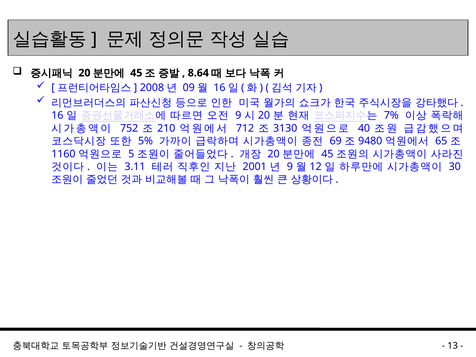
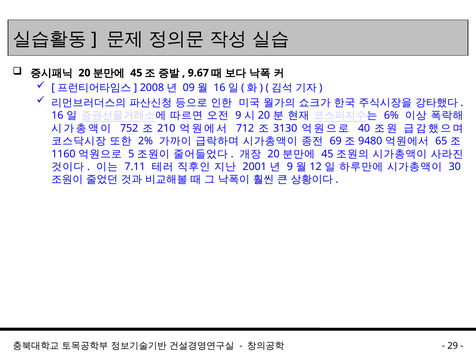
8.64: 8.64 -> 9.67
7%: 7% -> 6%
5%: 5% -> 2%
3.11: 3.11 -> 7.11
13: 13 -> 29
